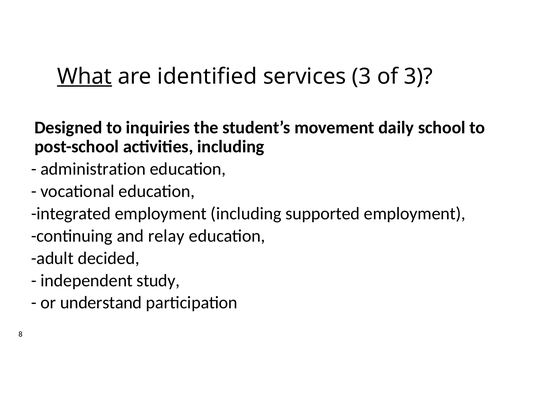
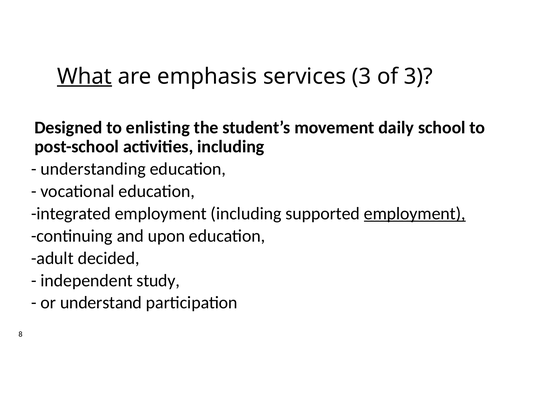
identified: identified -> emphasis
inquiries: inquiries -> enlisting
administration: administration -> understanding
employment at (415, 213) underline: none -> present
relay: relay -> upon
